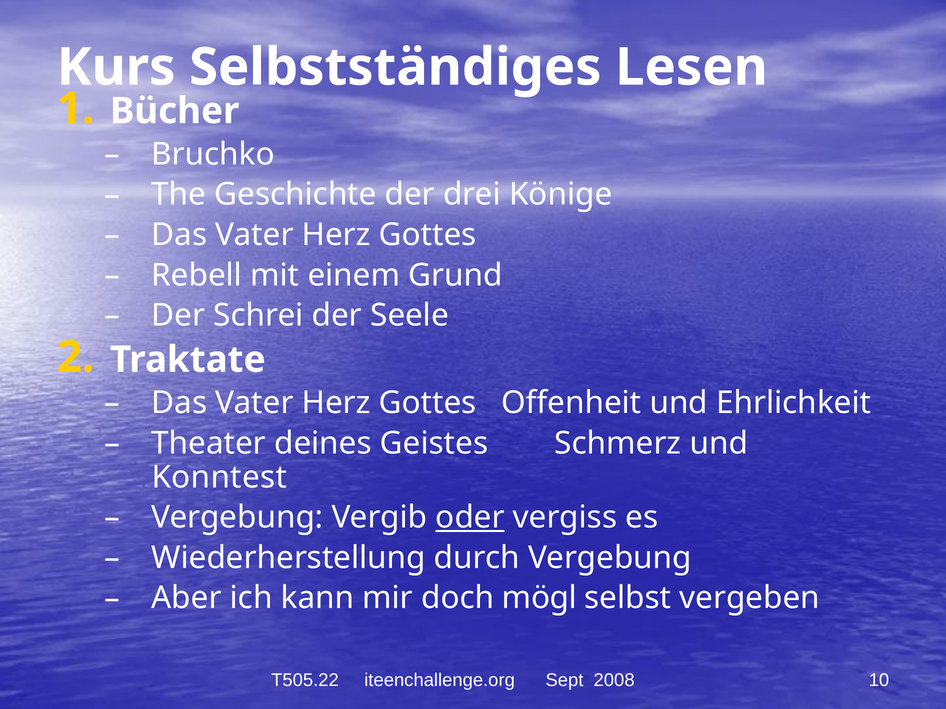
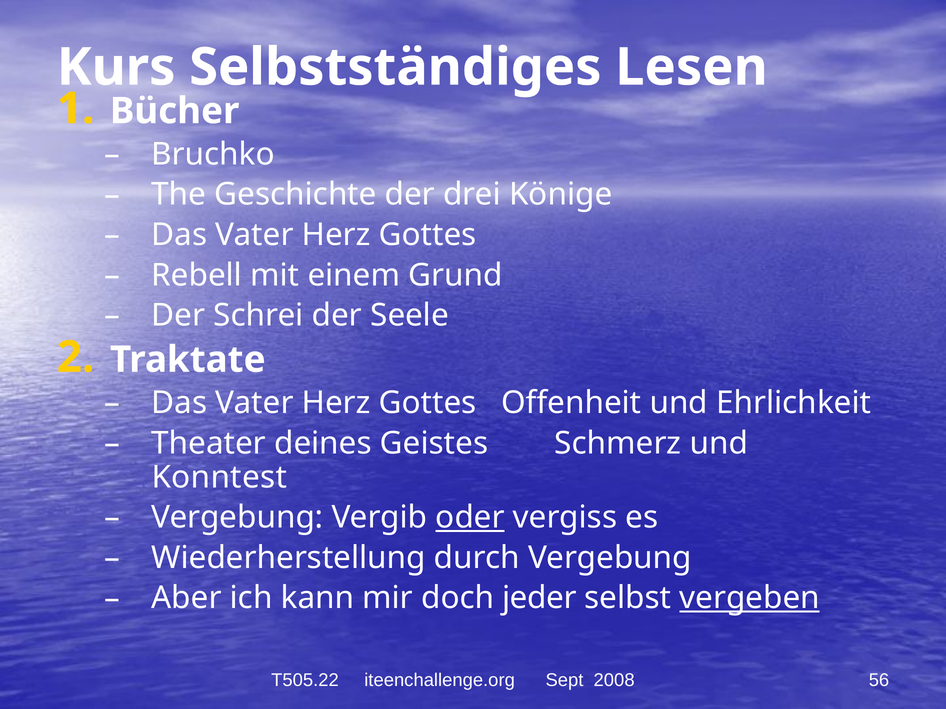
mögl: mögl -> jeder
vergeben underline: none -> present
10: 10 -> 56
